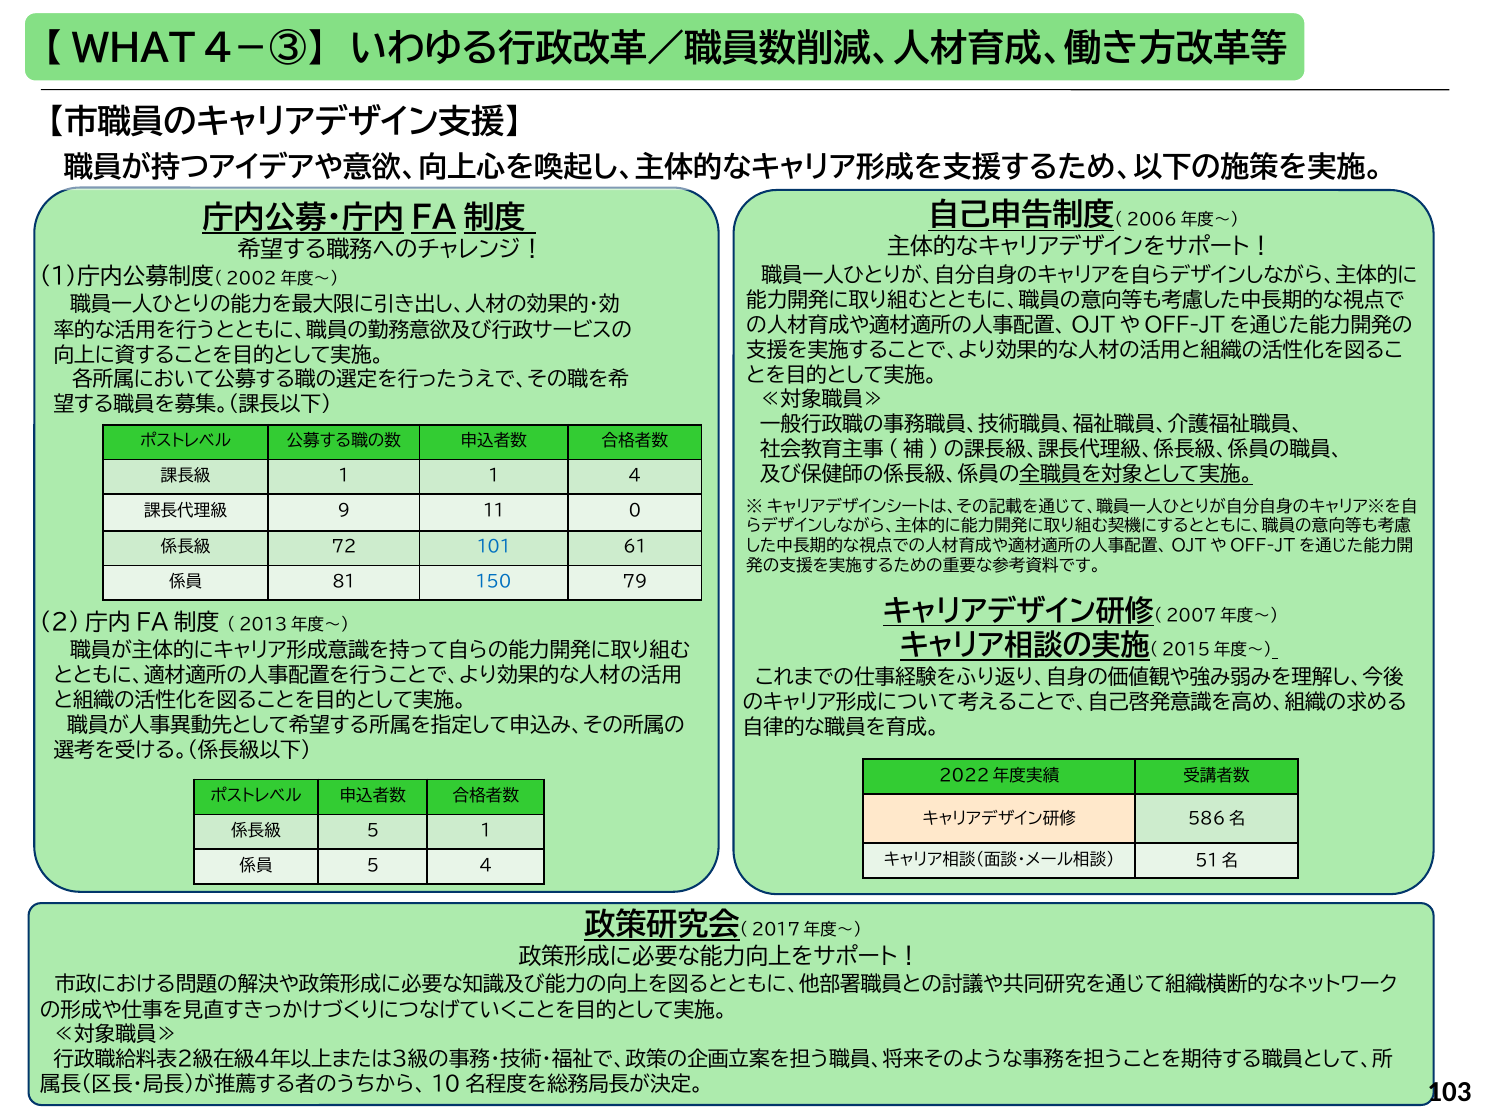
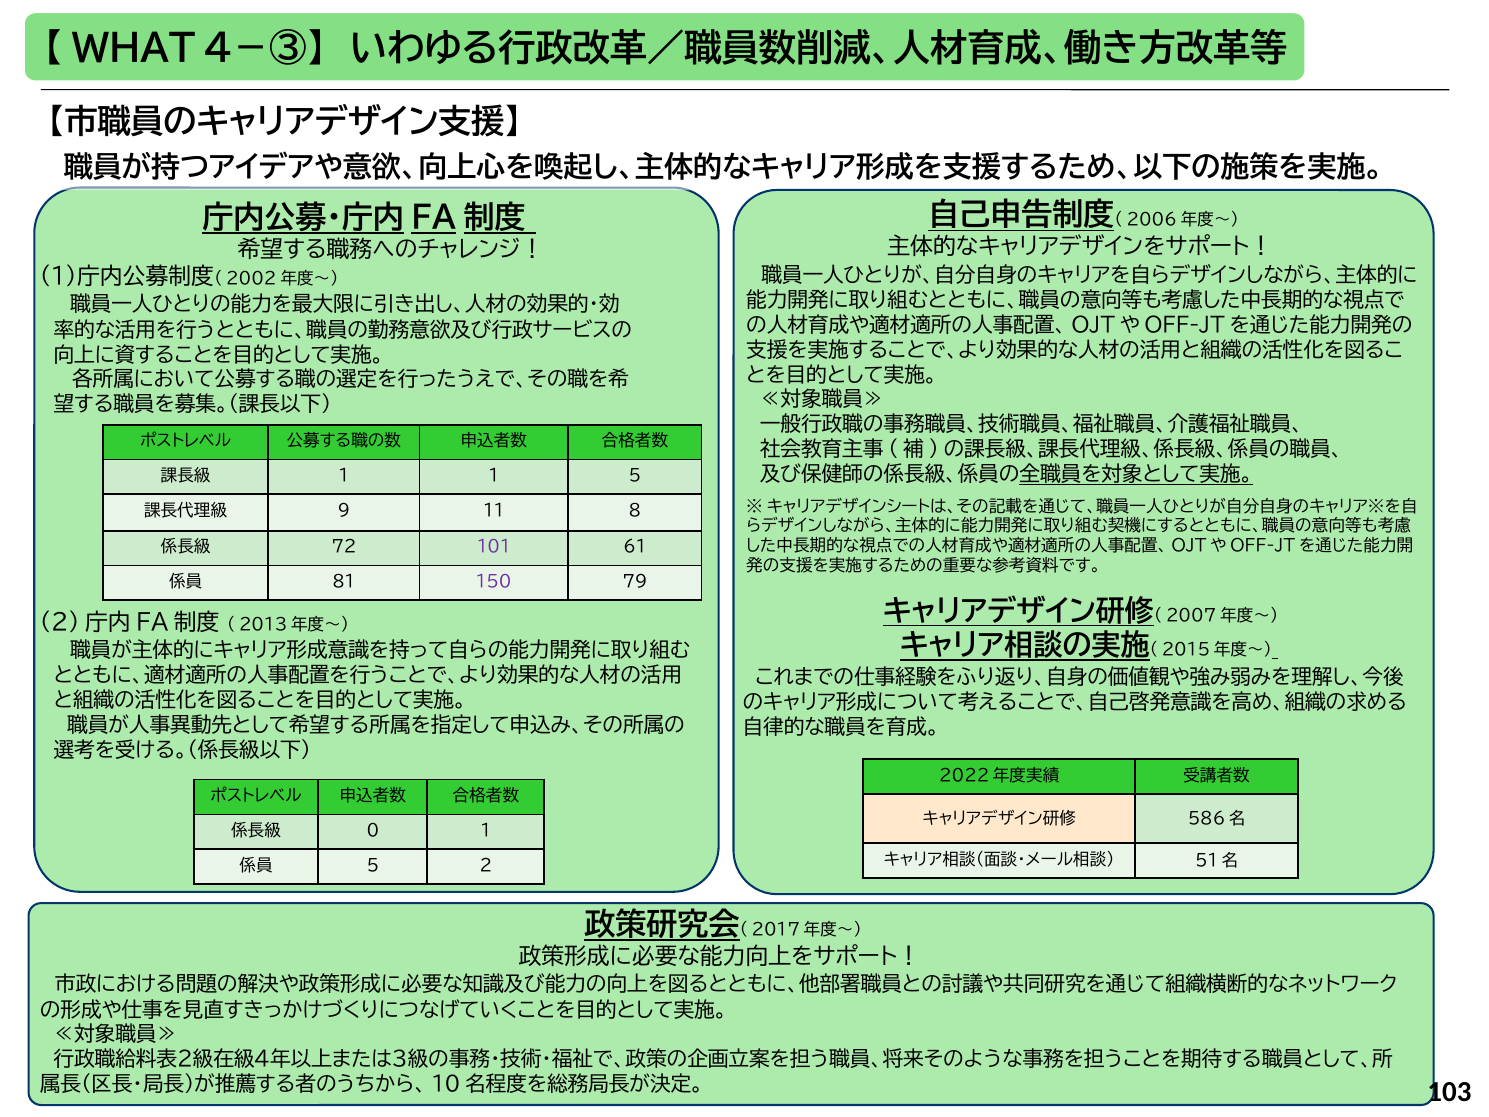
1 4: 4 -> 5
0: 0 -> 8
101 colour: blue -> purple
150 colour: blue -> purple
5 at (373, 831): 5 -> 0
5 4: 4 -> 2
